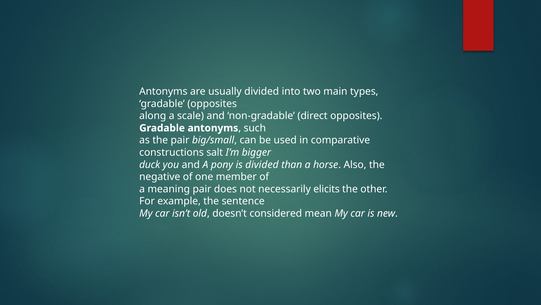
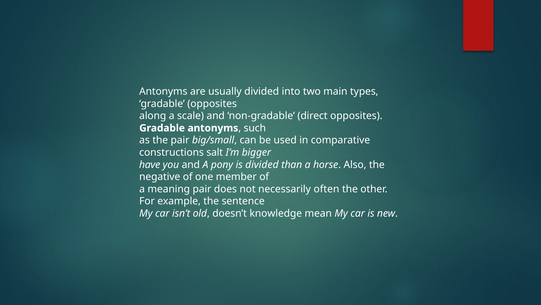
duck: duck -> have
elicits: elicits -> often
considered: considered -> knowledge
